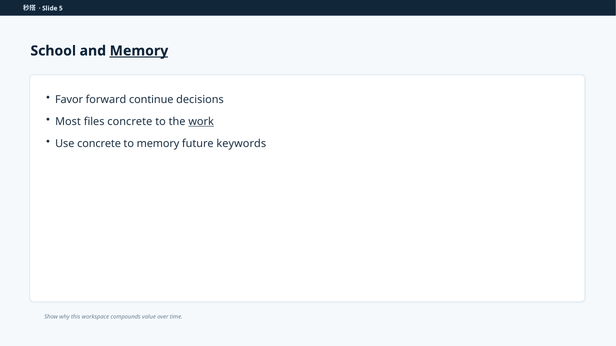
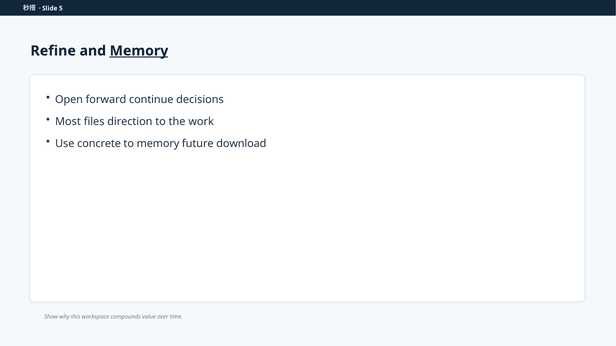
School: School -> Refine
Favor: Favor -> Open
files concrete: concrete -> direction
work underline: present -> none
keywords: keywords -> download
